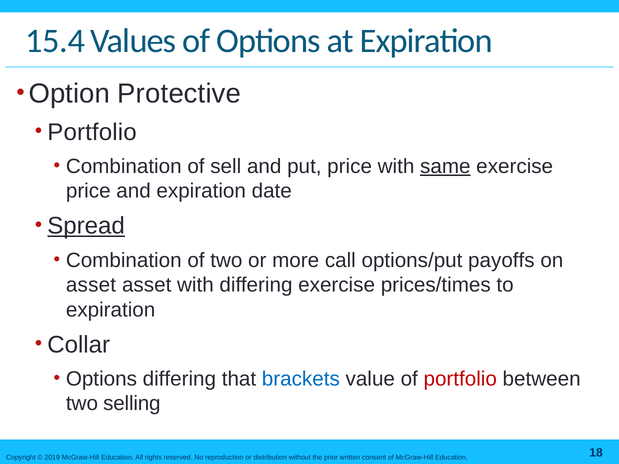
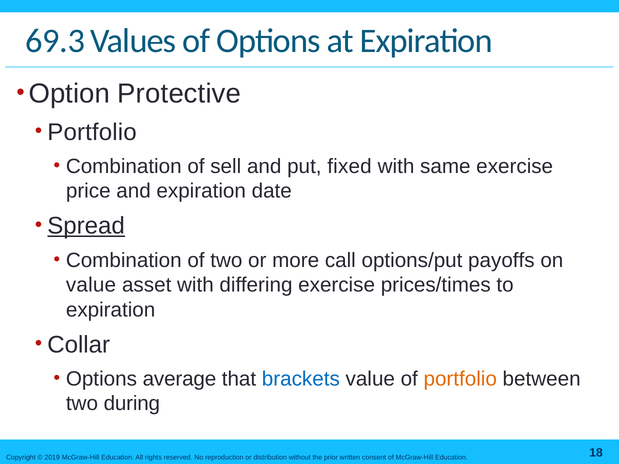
15.4: 15.4 -> 69.3
put price: price -> fixed
same underline: present -> none
asset at (91, 285): asset -> value
Options differing: differing -> average
portfolio at (460, 379) colour: red -> orange
selling: selling -> during
